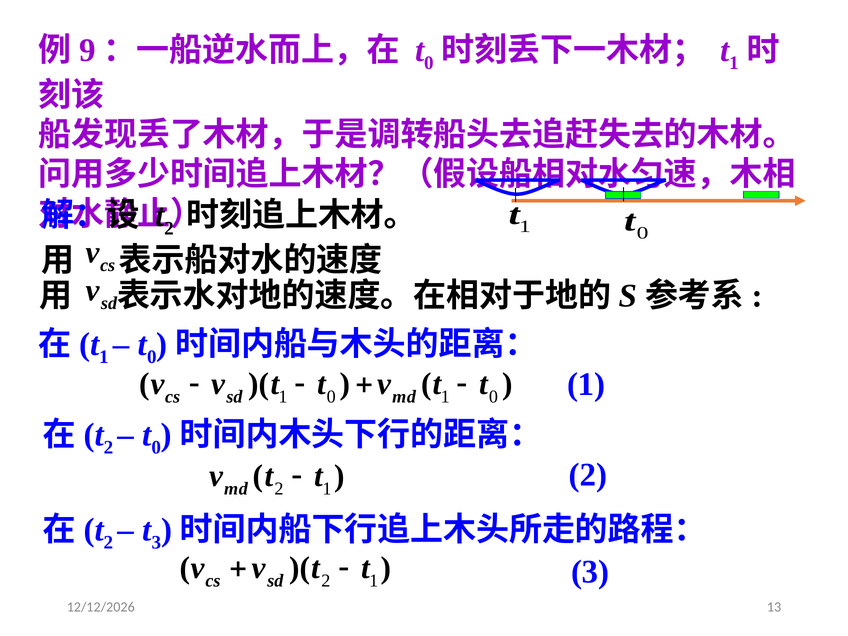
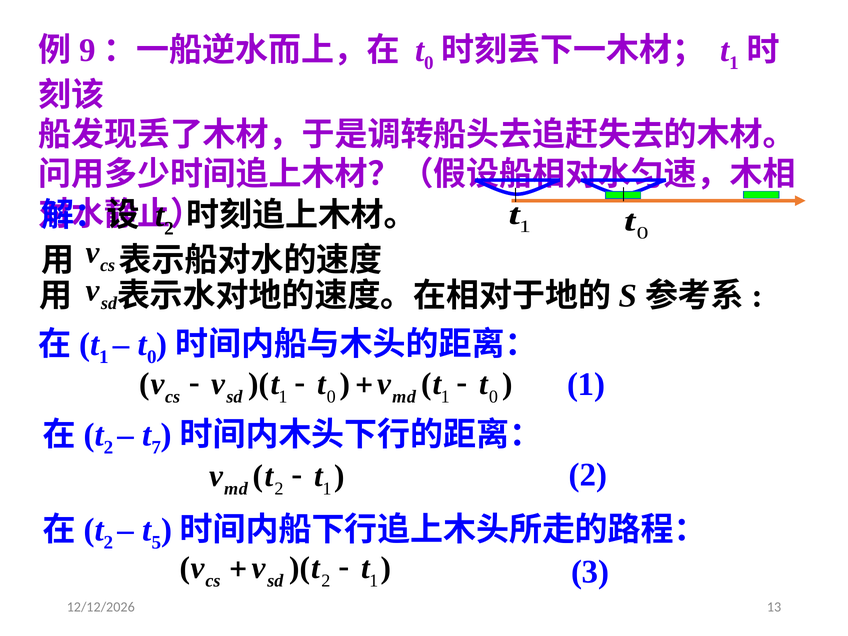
0 at (156, 447): 0 -> 7
3 at (156, 543): 3 -> 5
